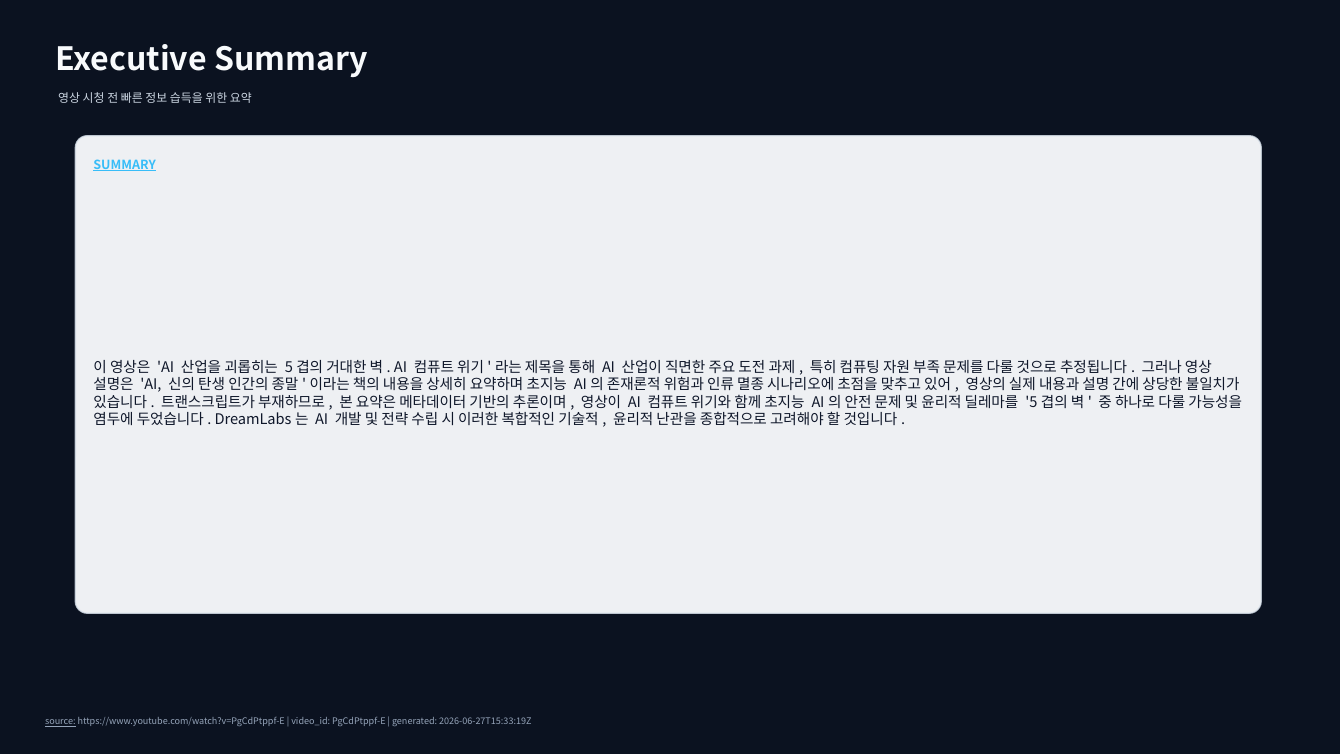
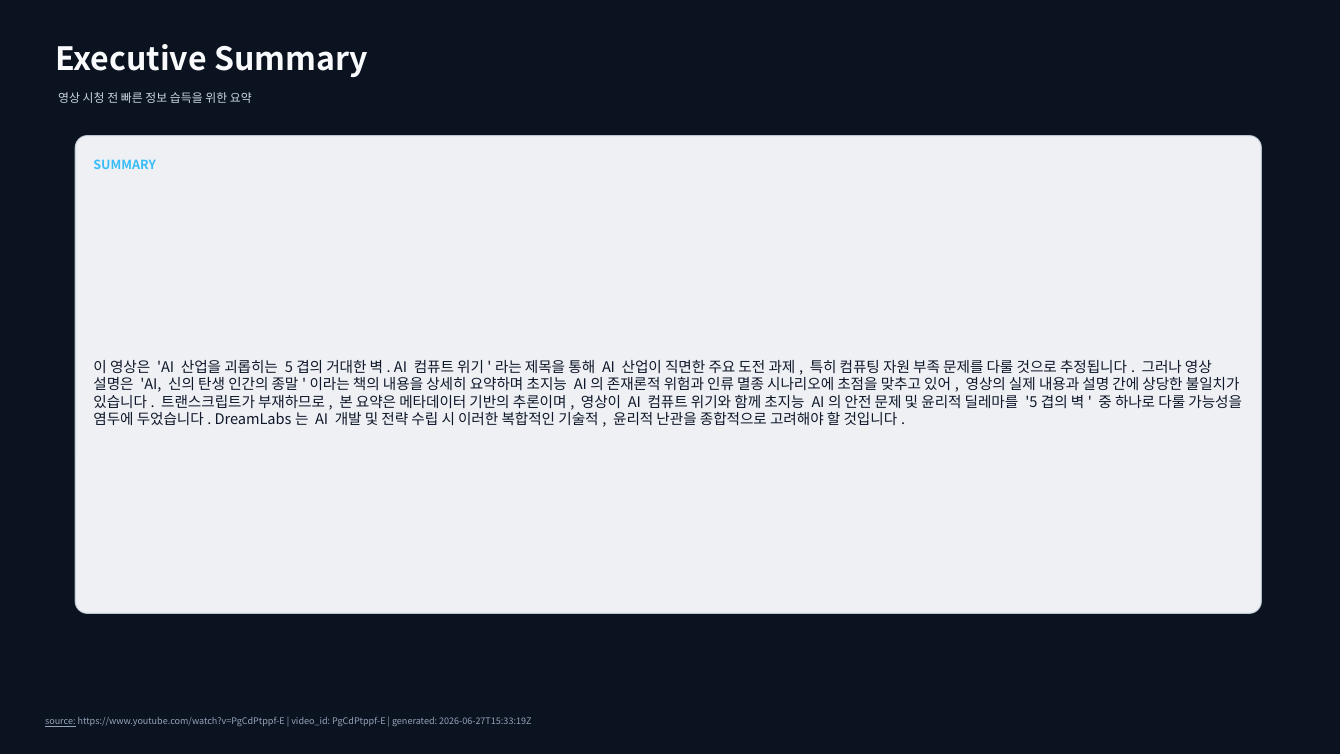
SUMMARY at (125, 165) underline: present -> none
